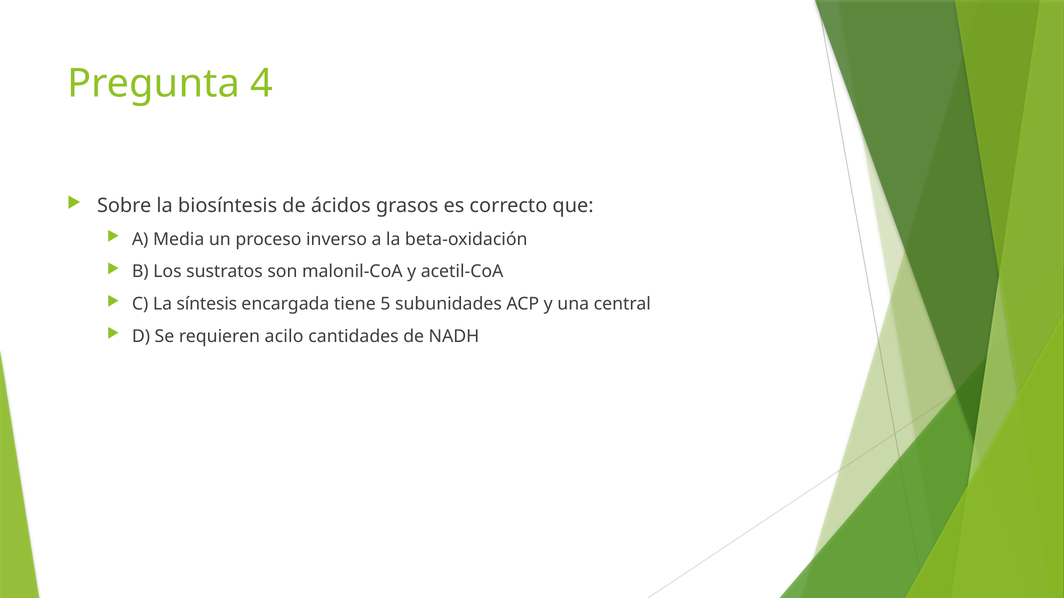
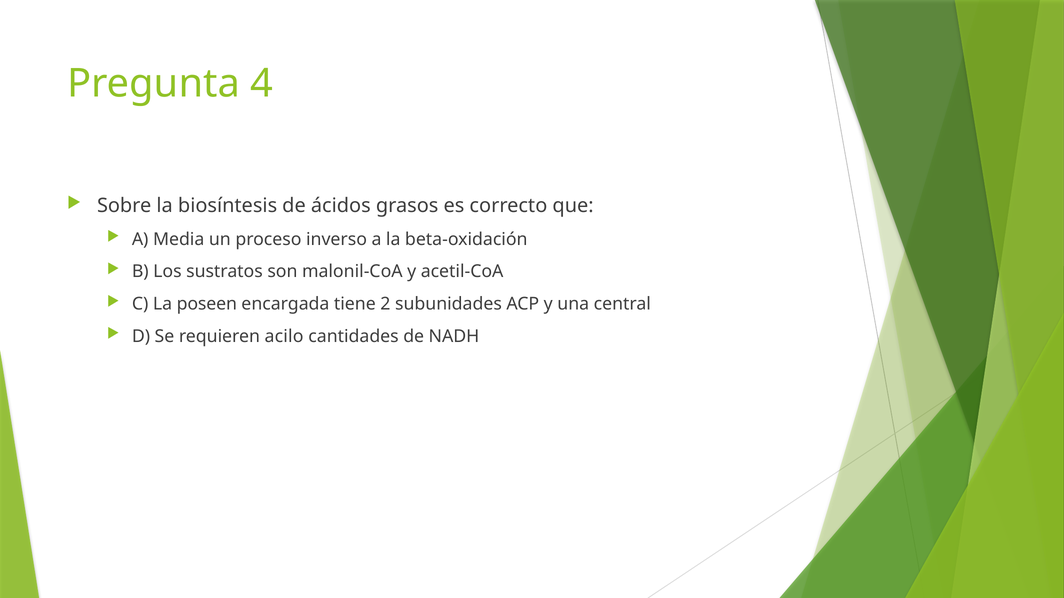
síntesis: síntesis -> poseen
5: 5 -> 2
